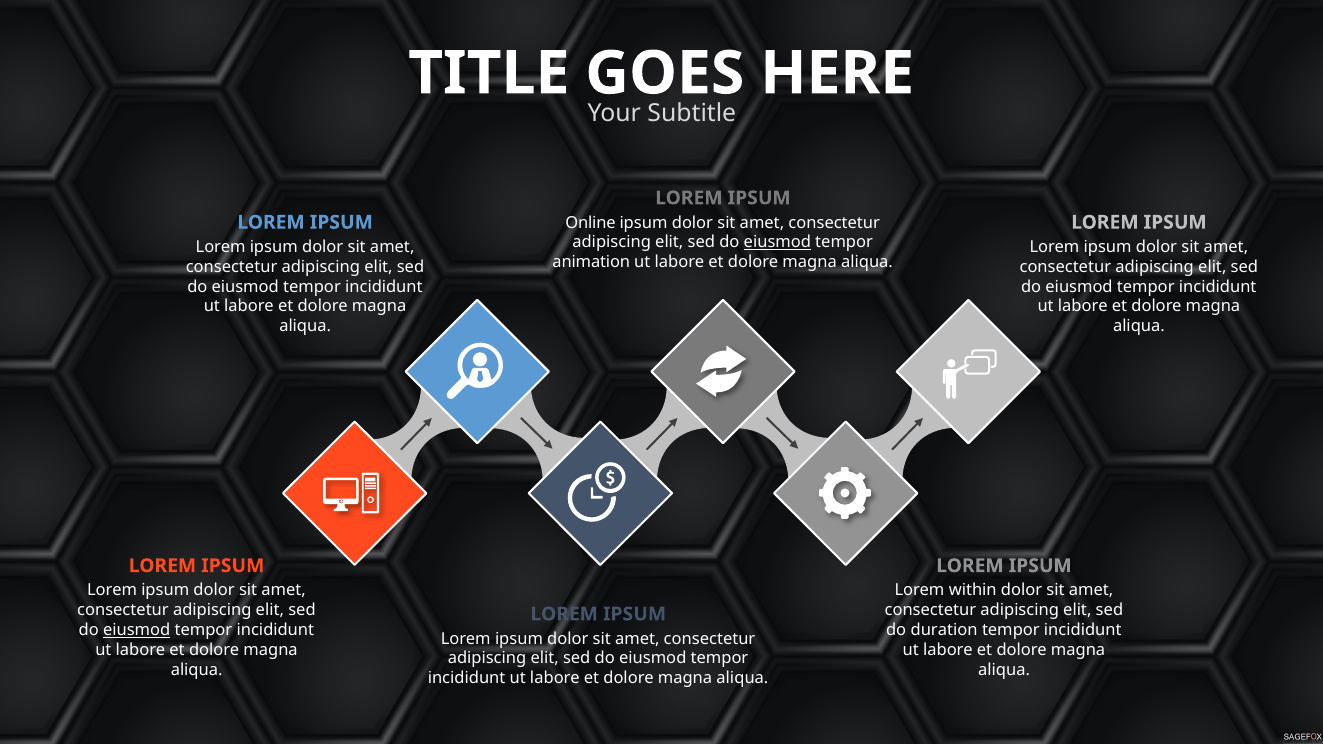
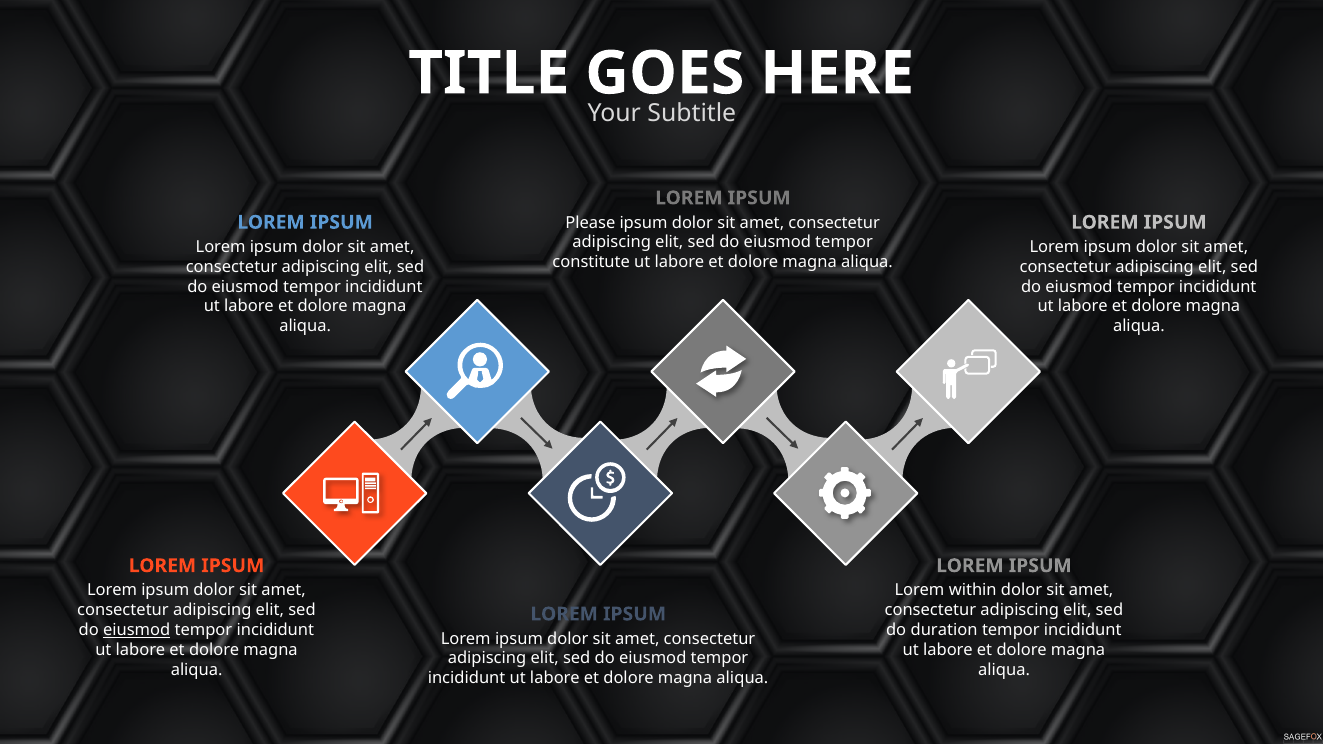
Online: Online -> Please
eiusmod at (777, 242) underline: present -> none
animation: animation -> constitute
